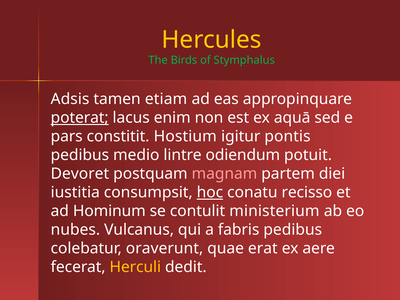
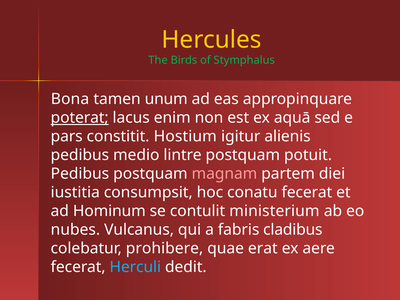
Adsis: Adsis -> Bona
etiam: etiam -> unum
pontis: pontis -> alienis
lintre odiendum: odiendum -> postquam
Devoret at (80, 174): Devoret -> Pedibus
hoc underline: present -> none
conatu recisso: recisso -> fecerat
fabris pedibus: pedibus -> cladibus
oraverunt: oraverunt -> prohibere
Herculi colour: yellow -> light blue
